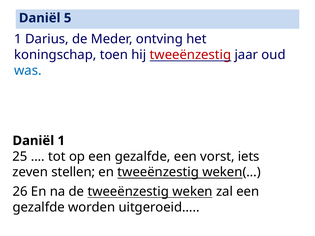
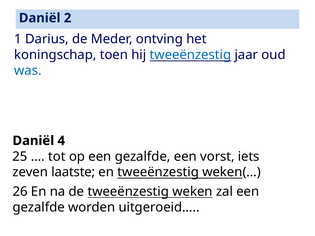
5: 5 -> 2
tweeënzestig at (190, 55) colour: red -> blue
Daniël 1: 1 -> 4
stellen: stellen -> laatste
